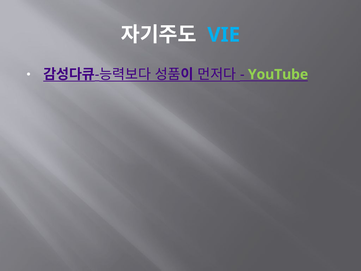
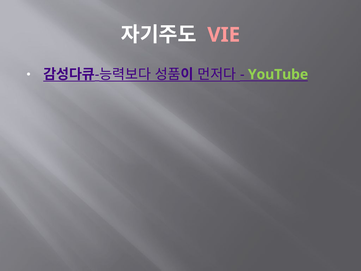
VIE colour: light blue -> pink
